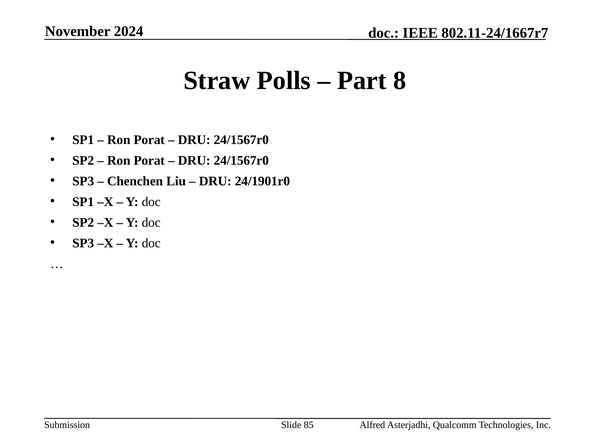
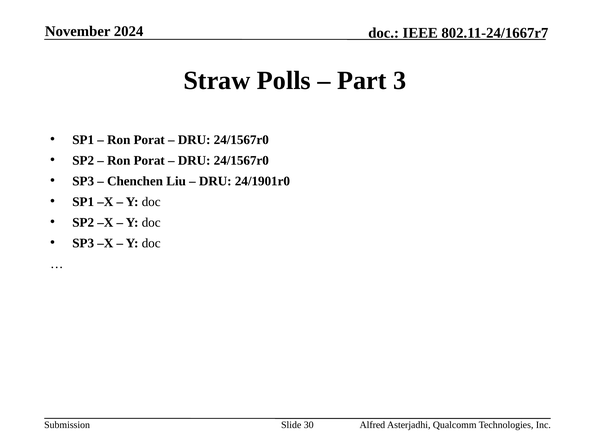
8: 8 -> 3
85: 85 -> 30
